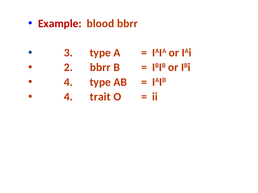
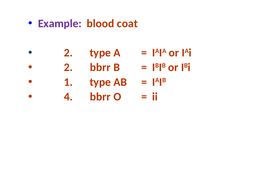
Example colour: red -> purple
blood bbrr: bbrr -> coat
3 at (68, 53): 3 -> 2
4 at (68, 82): 4 -> 1
4 trait: trait -> bbrr
